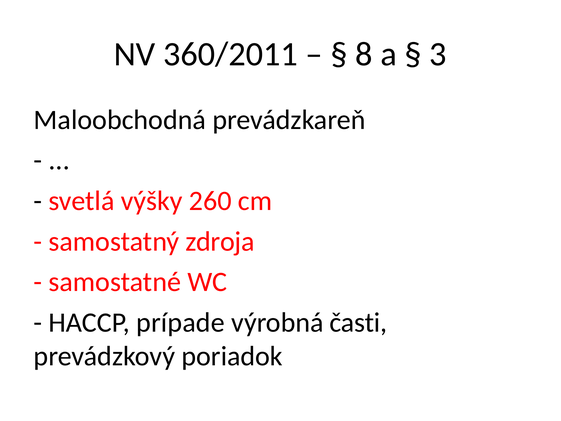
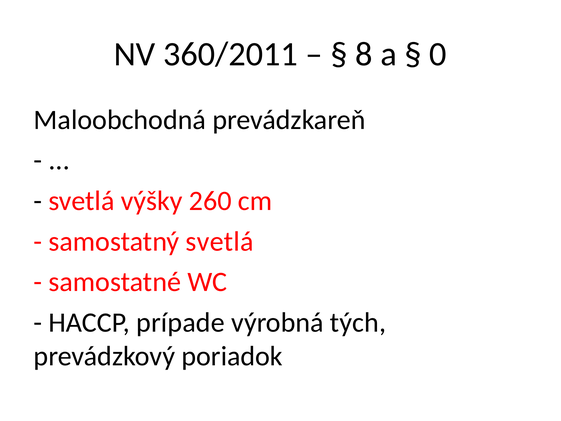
3: 3 -> 0
samostatný zdroja: zdroja -> svetlá
časti: časti -> tých
